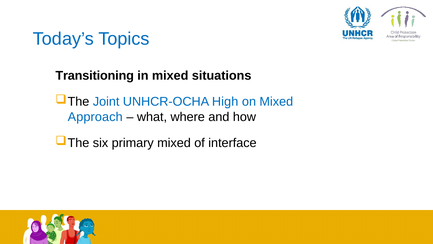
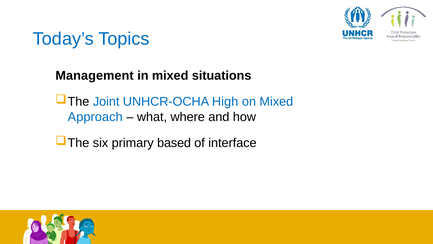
Transitioning: Transitioning -> Management
primary mixed: mixed -> based
